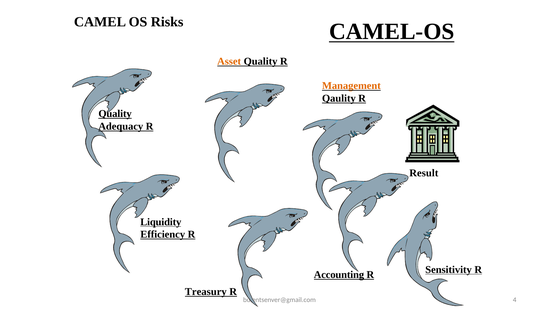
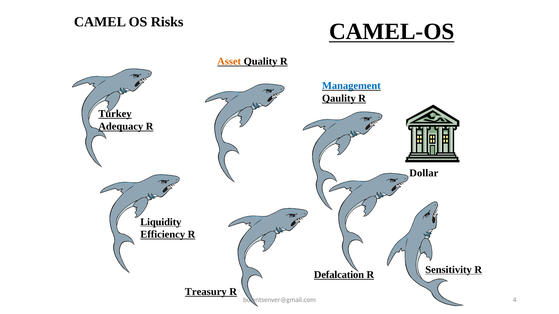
Management colour: orange -> blue
Quality at (115, 114): Quality -> Turkey
Result: Result -> Dollar
Accounting: Accounting -> Defalcation
